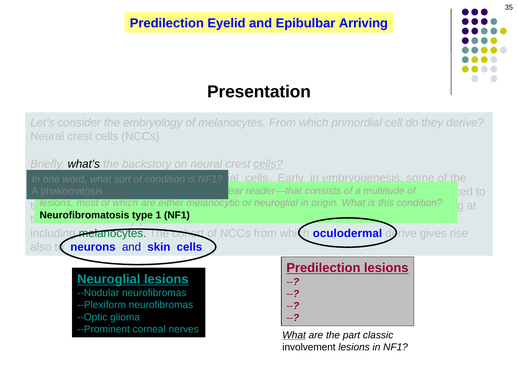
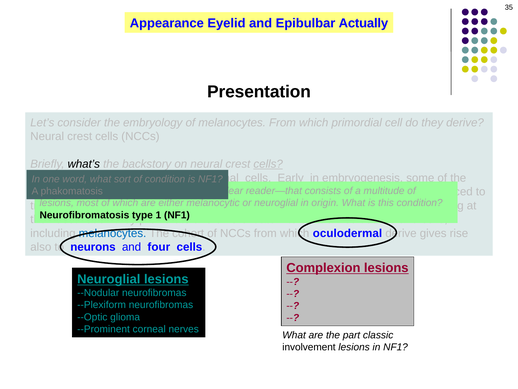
Predilection at (167, 23): Predilection -> Appearance
Epibulbar Arriving: Arriving -> Actually
melanocytes at (112, 233) colour: green -> blue
skin: skin -> four
Predilection at (323, 268): Predilection -> Complexion
What at (294, 335) underline: present -> none
